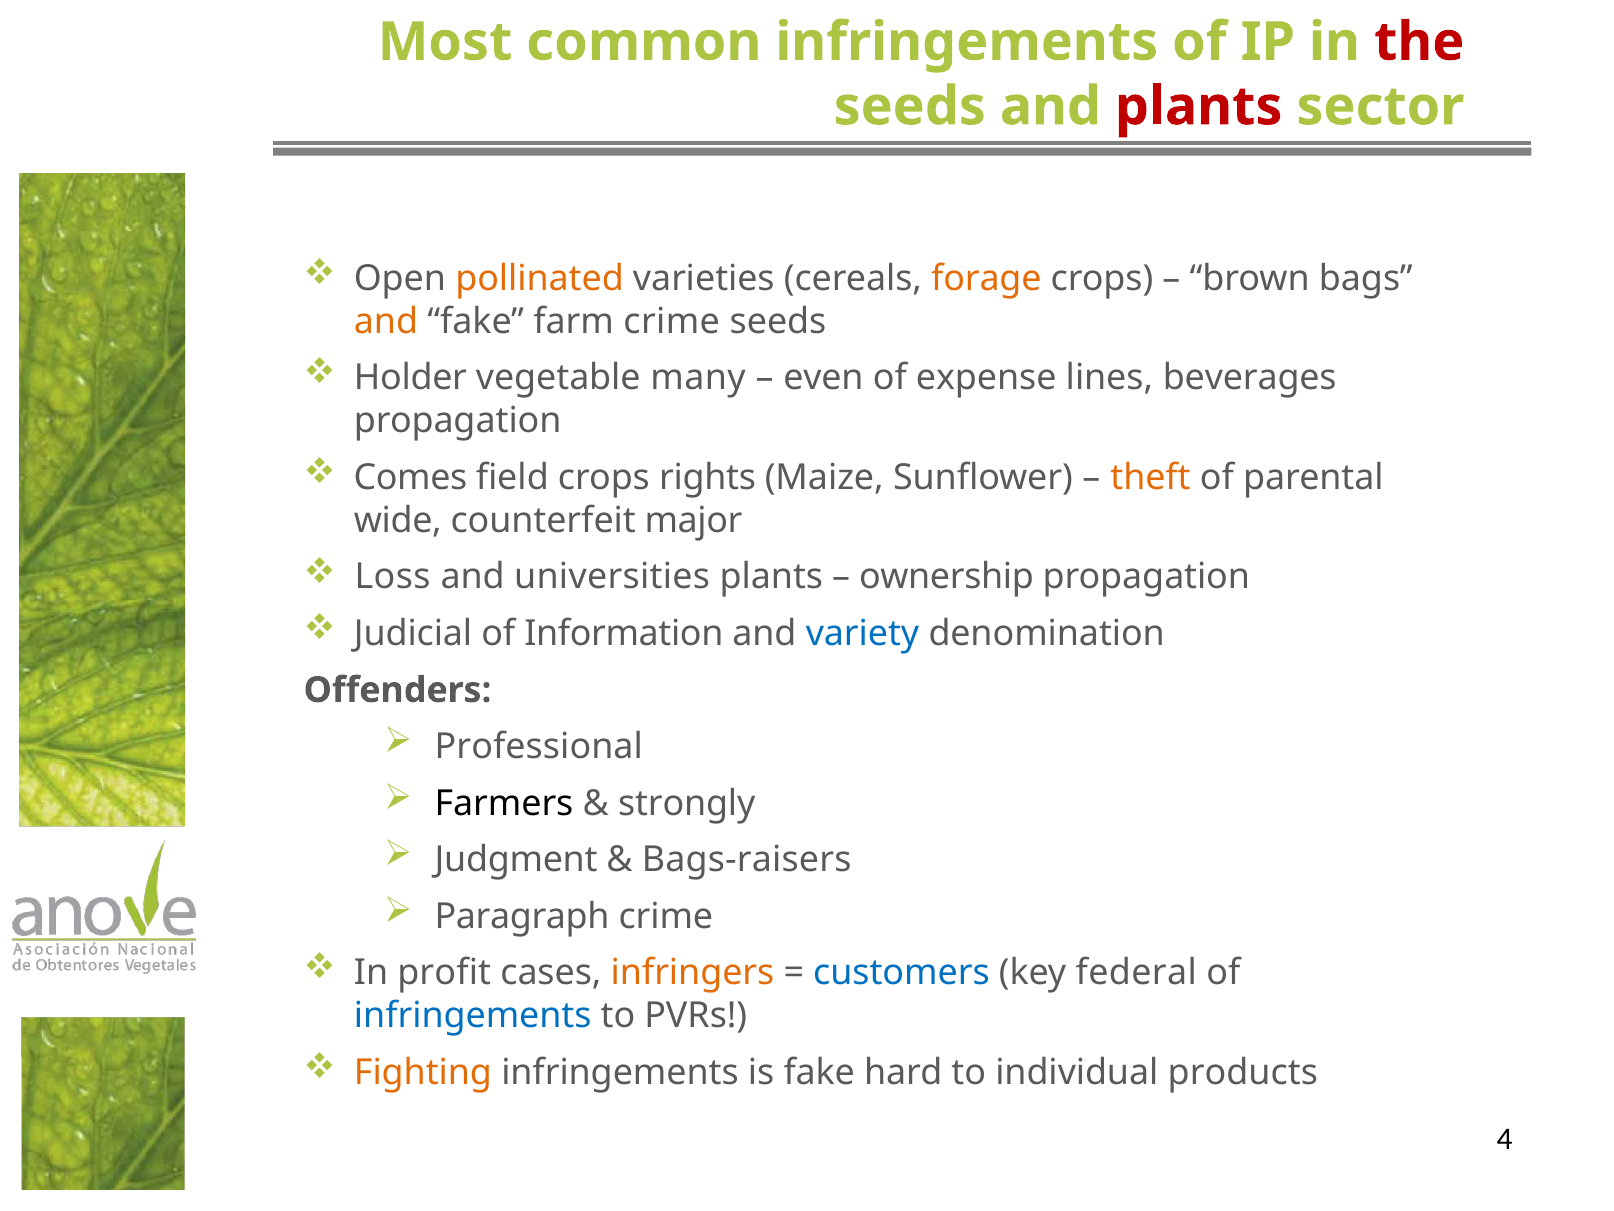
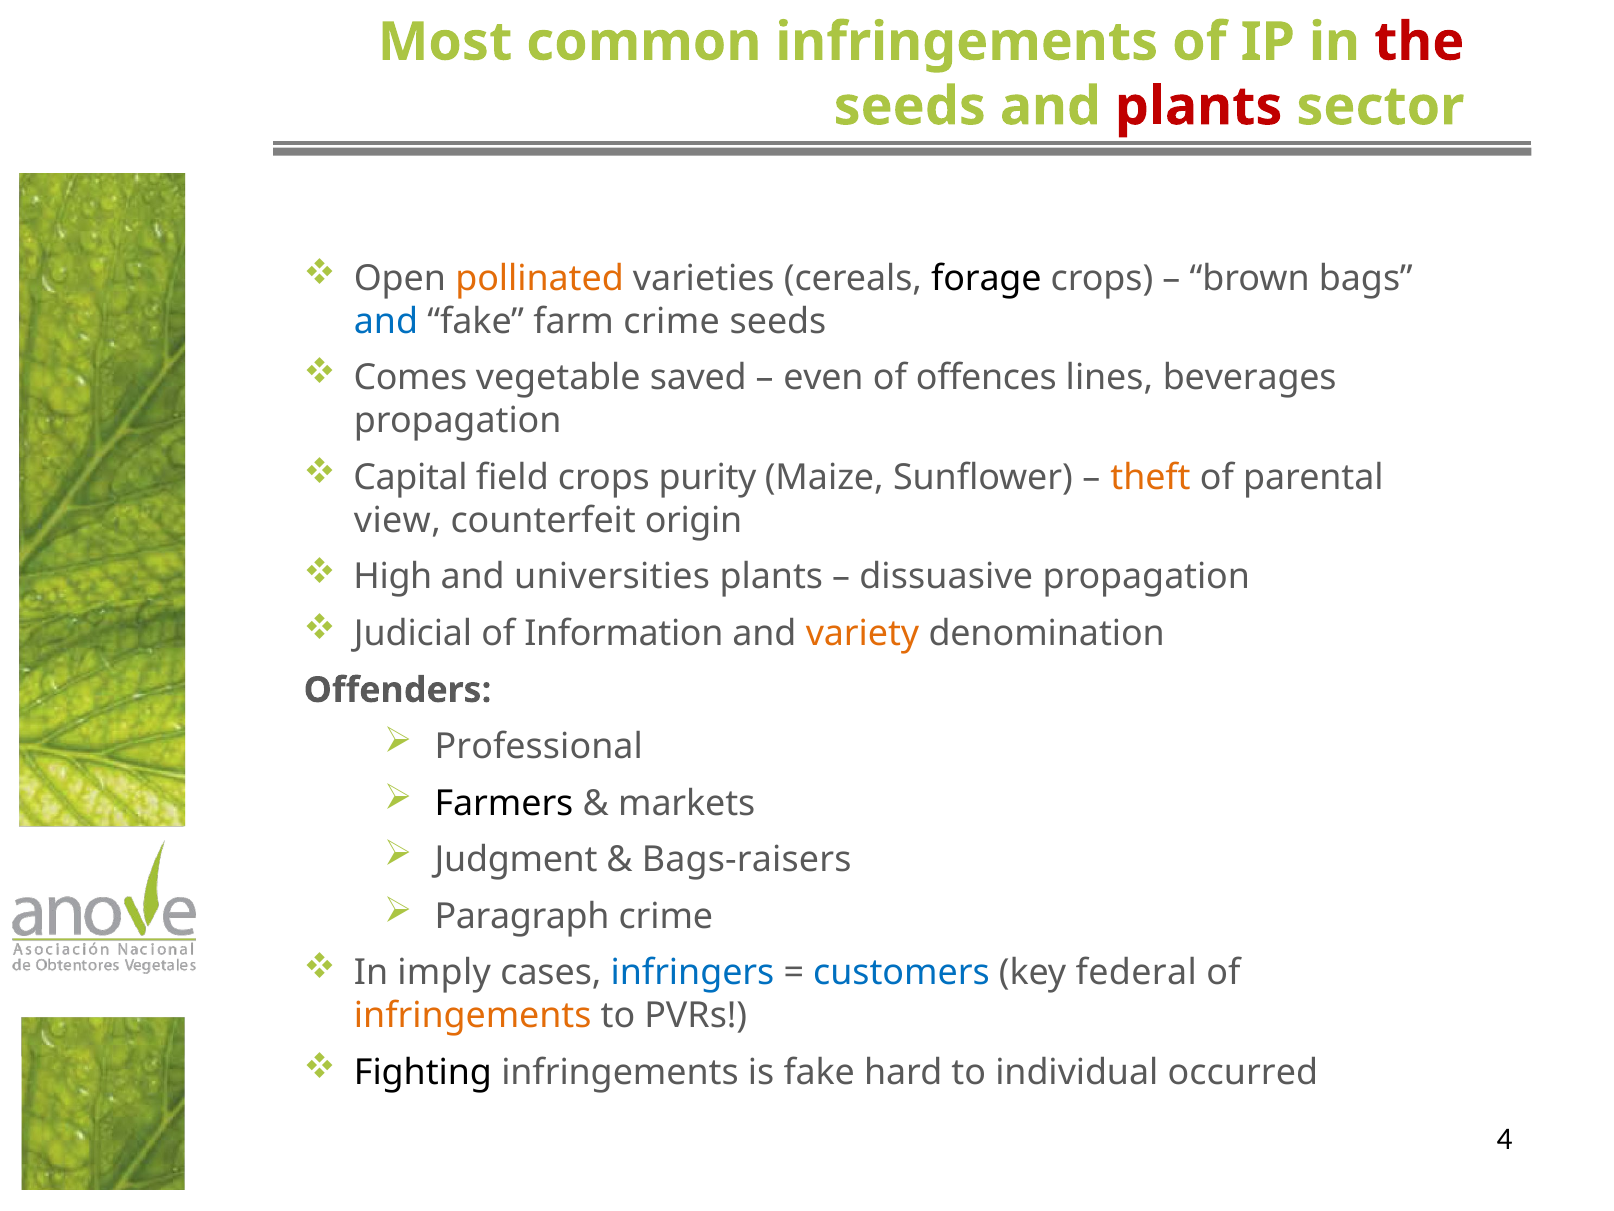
forage colour: orange -> black
and at (386, 321) colour: orange -> blue
Holder: Holder -> Comes
many: many -> saved
expense: expense -> offences
Comes: Comes -> Capital
rights: rights -> purity
wide: wide -> view
major: major -> origin
Loss: Loss -> High
ownership: ownership -> dissuasive
variety colour: blue -> orange
strongly: strongly -> markets
profit: profit -> imply
infringers colour: orange -> blue
infringements at (473, 1015) colour: blue -> orange
Fighting colour: orange -> black
products: products -> occurred
